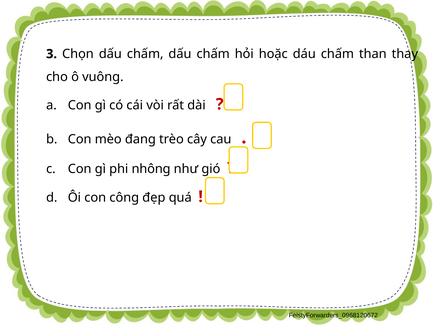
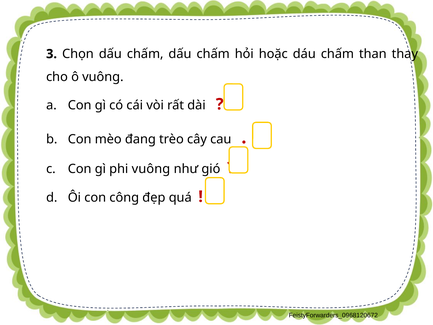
phi nhông: nhông -> vuông
